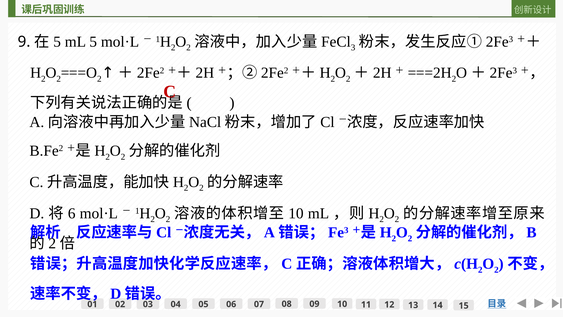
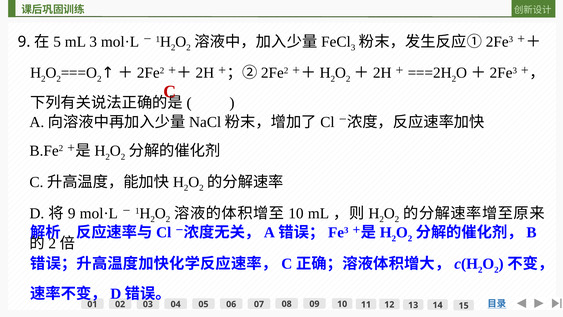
mL 5: 5 -> 3
6 at (72, 213): 6 -> 9
